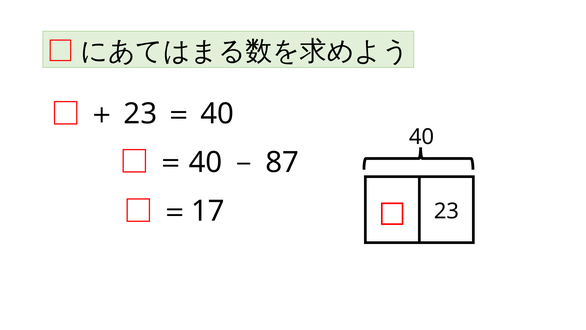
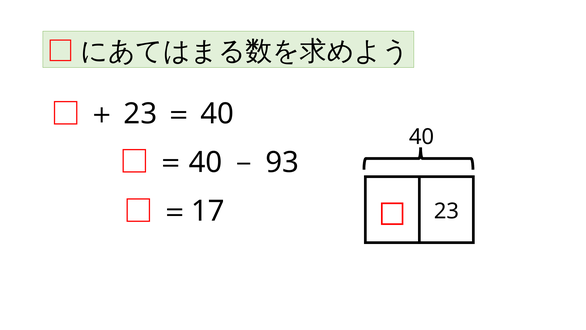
87: 87 -> 93
